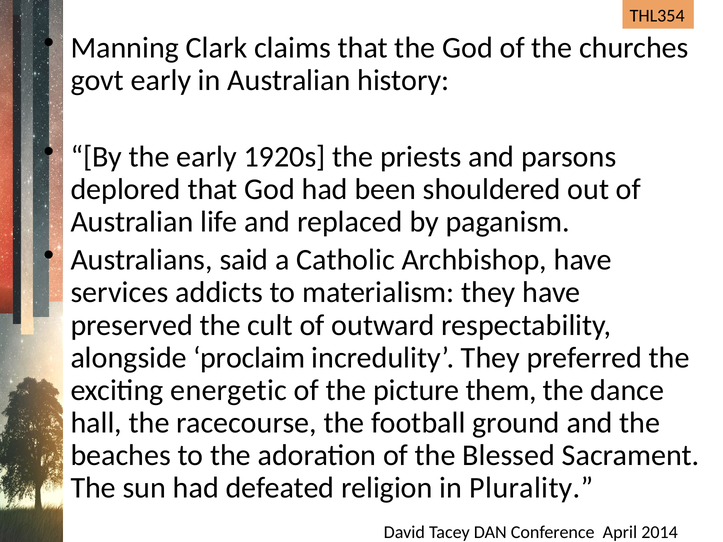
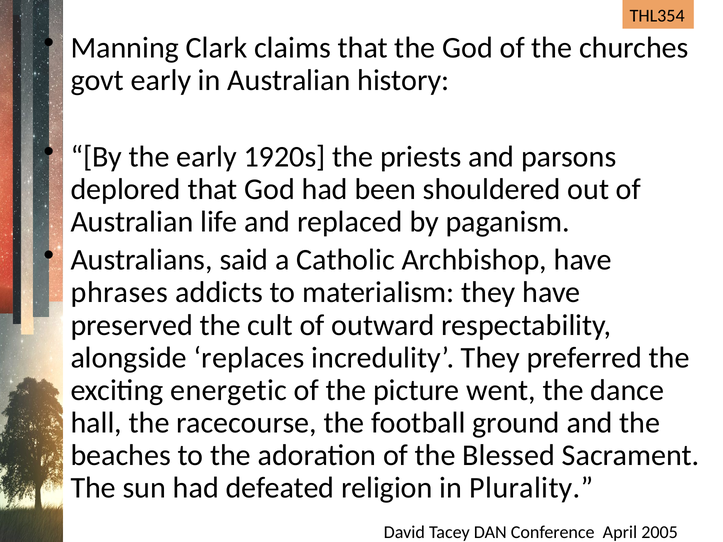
services: services -> phrases
proclaim: proclaim -> replaces
them: them -> went
2014: 2014 -> 2005
